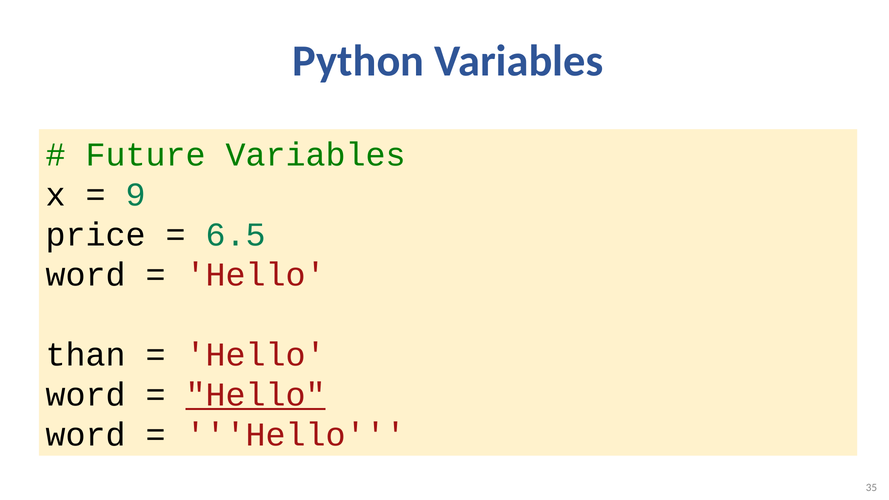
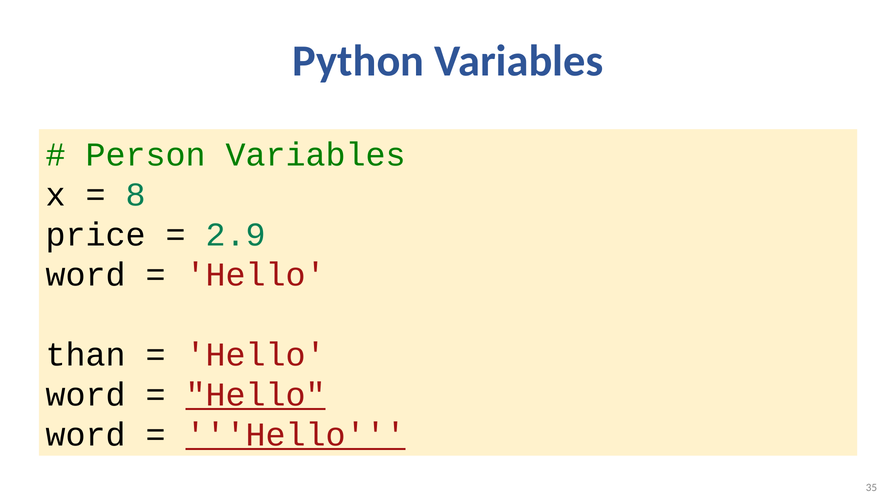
Future: Future -> Person
9: 9 -> 8
6.5: 6.5 -> 2.9
Hello at (296, 435) underline: none -> present
